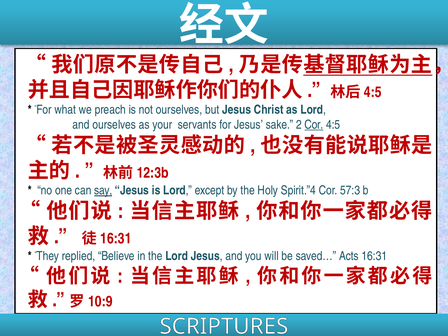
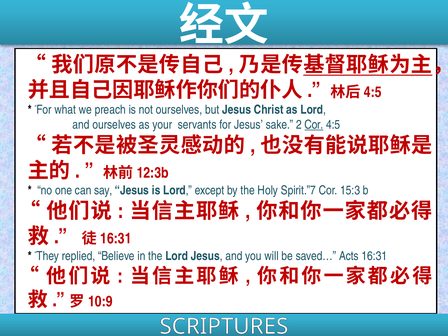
say underline: present -> none
Spirit.”4: Spirit.”4 -> Spirit.”7
57:3: 57:3 -> 15:3
